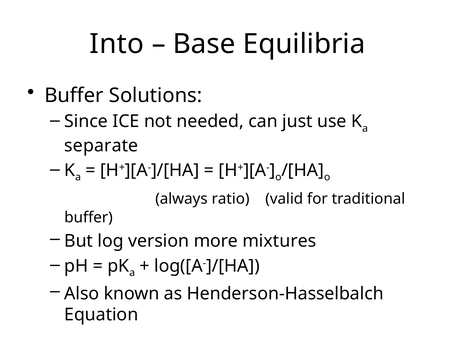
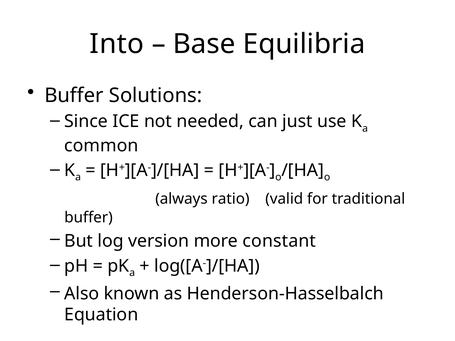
separate: separate -> common
mixtures: mixtures -> constant
